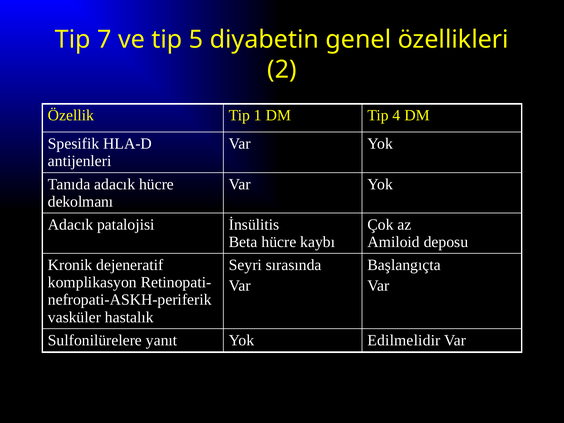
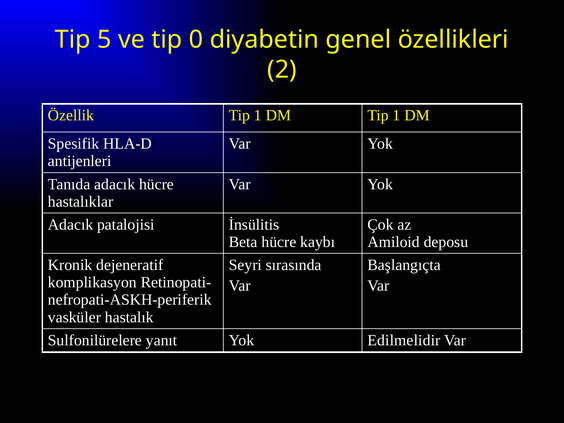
7: 7 -> 5
5: 5 -> 0
DM Tip 4: 4 -> 1
dekolmanı: dekolmanı -> hastalıklar
